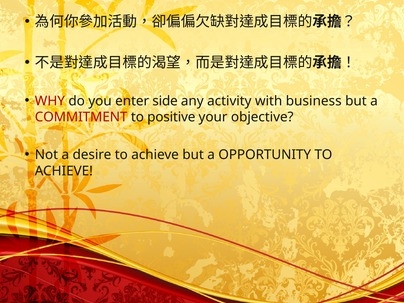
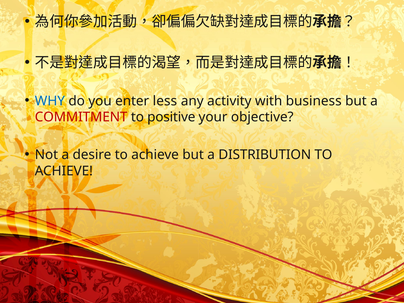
WHY colour: red -> blue
side: side -> less
OPPORTUNITY: OPPORTUNITY -> DISTRIBUTION
